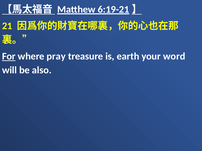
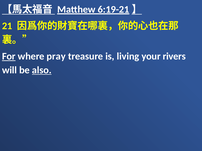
earth: earth -> living
word: word -> rivers
also underline: none -> present
